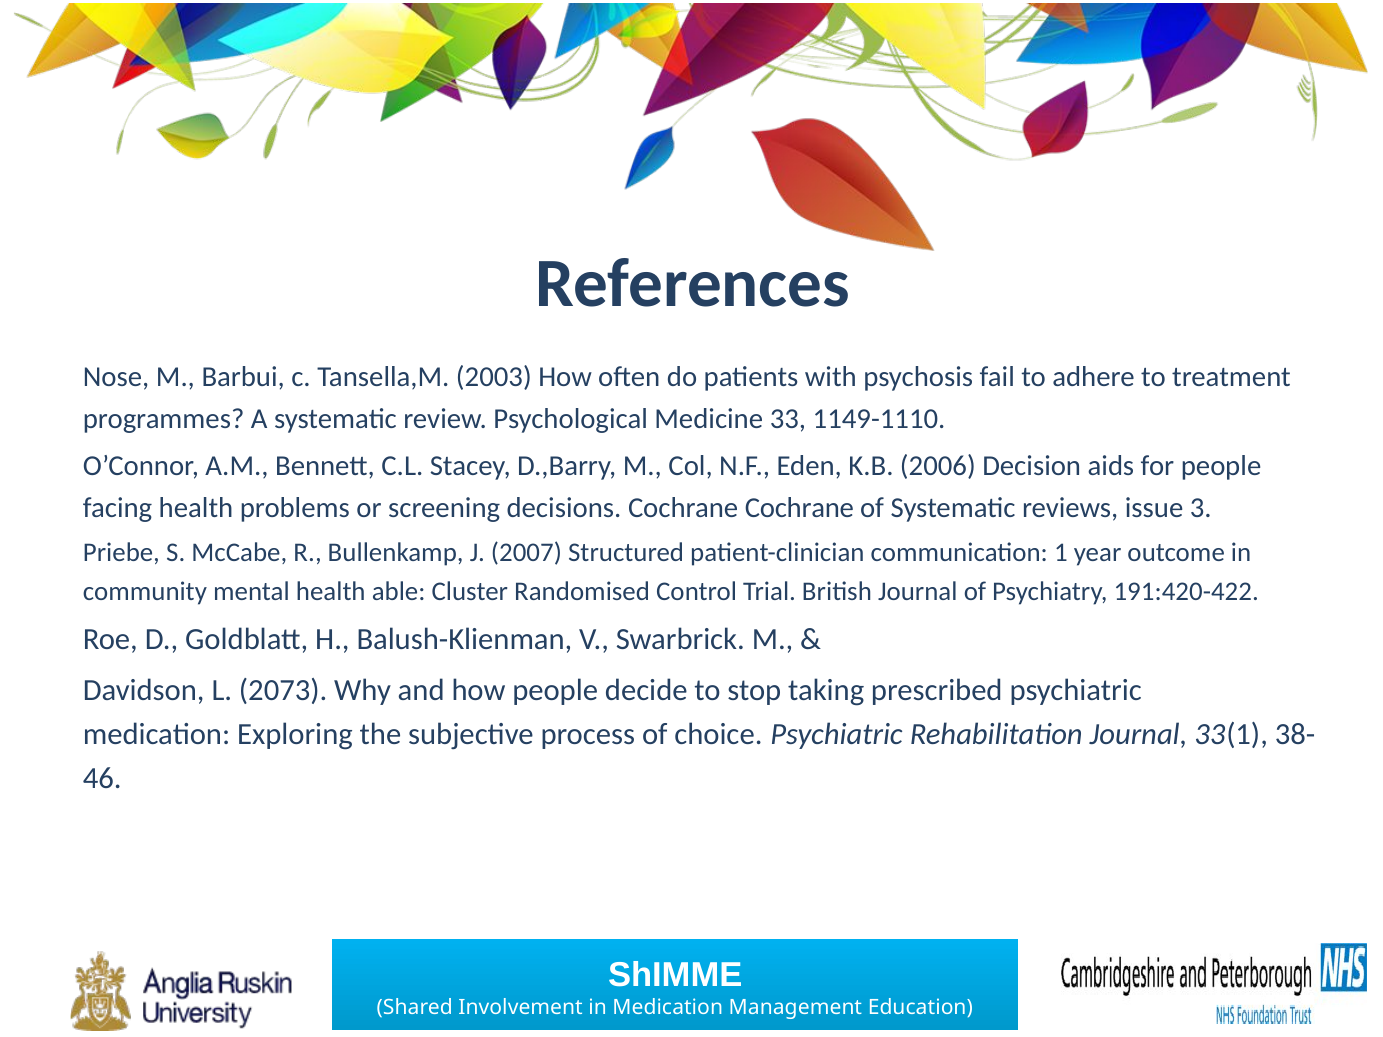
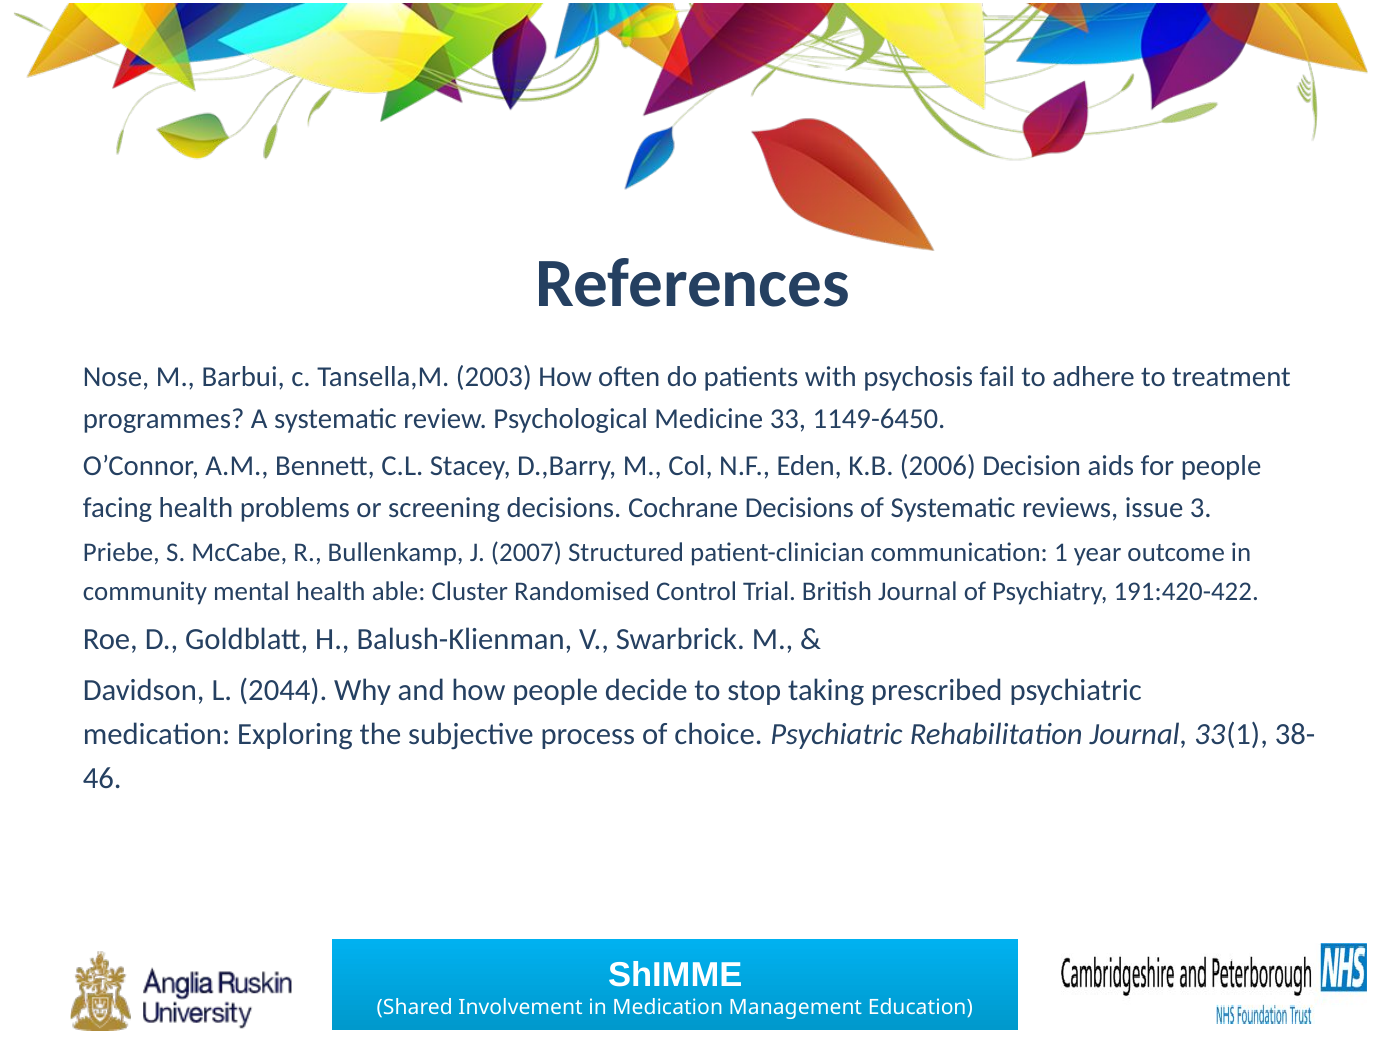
1149-1110: 1149-1110 -> 1149-6450
Cochrane Cochrane: Cochrane -> Decisions
2073: 2073 -> 2044
